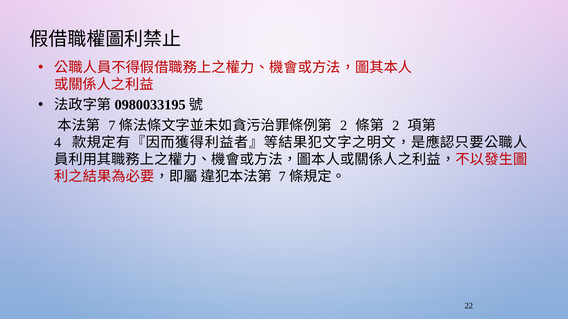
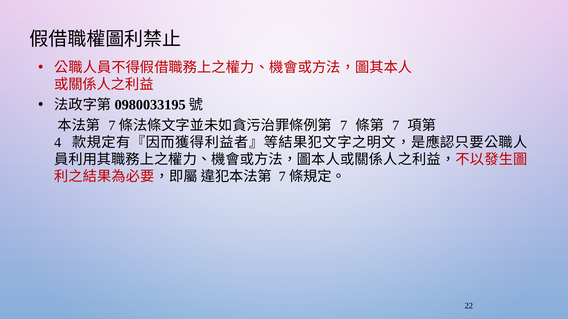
2 at (344, 126): 2 -> 7
2 at (396, 126): 2 -> 7
